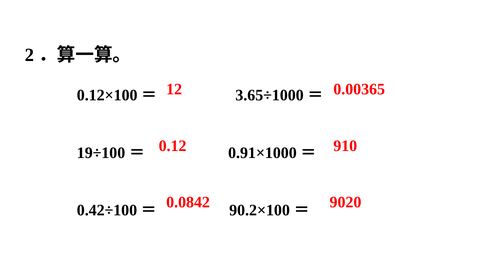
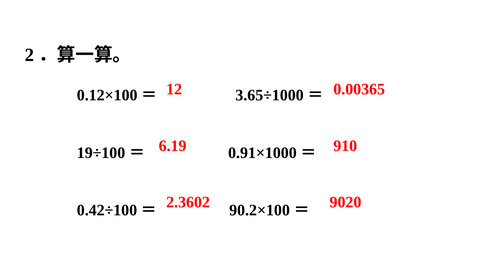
0.12: 0.12 -> 6.19
0.0842: 0.0842 -> 2.3602
